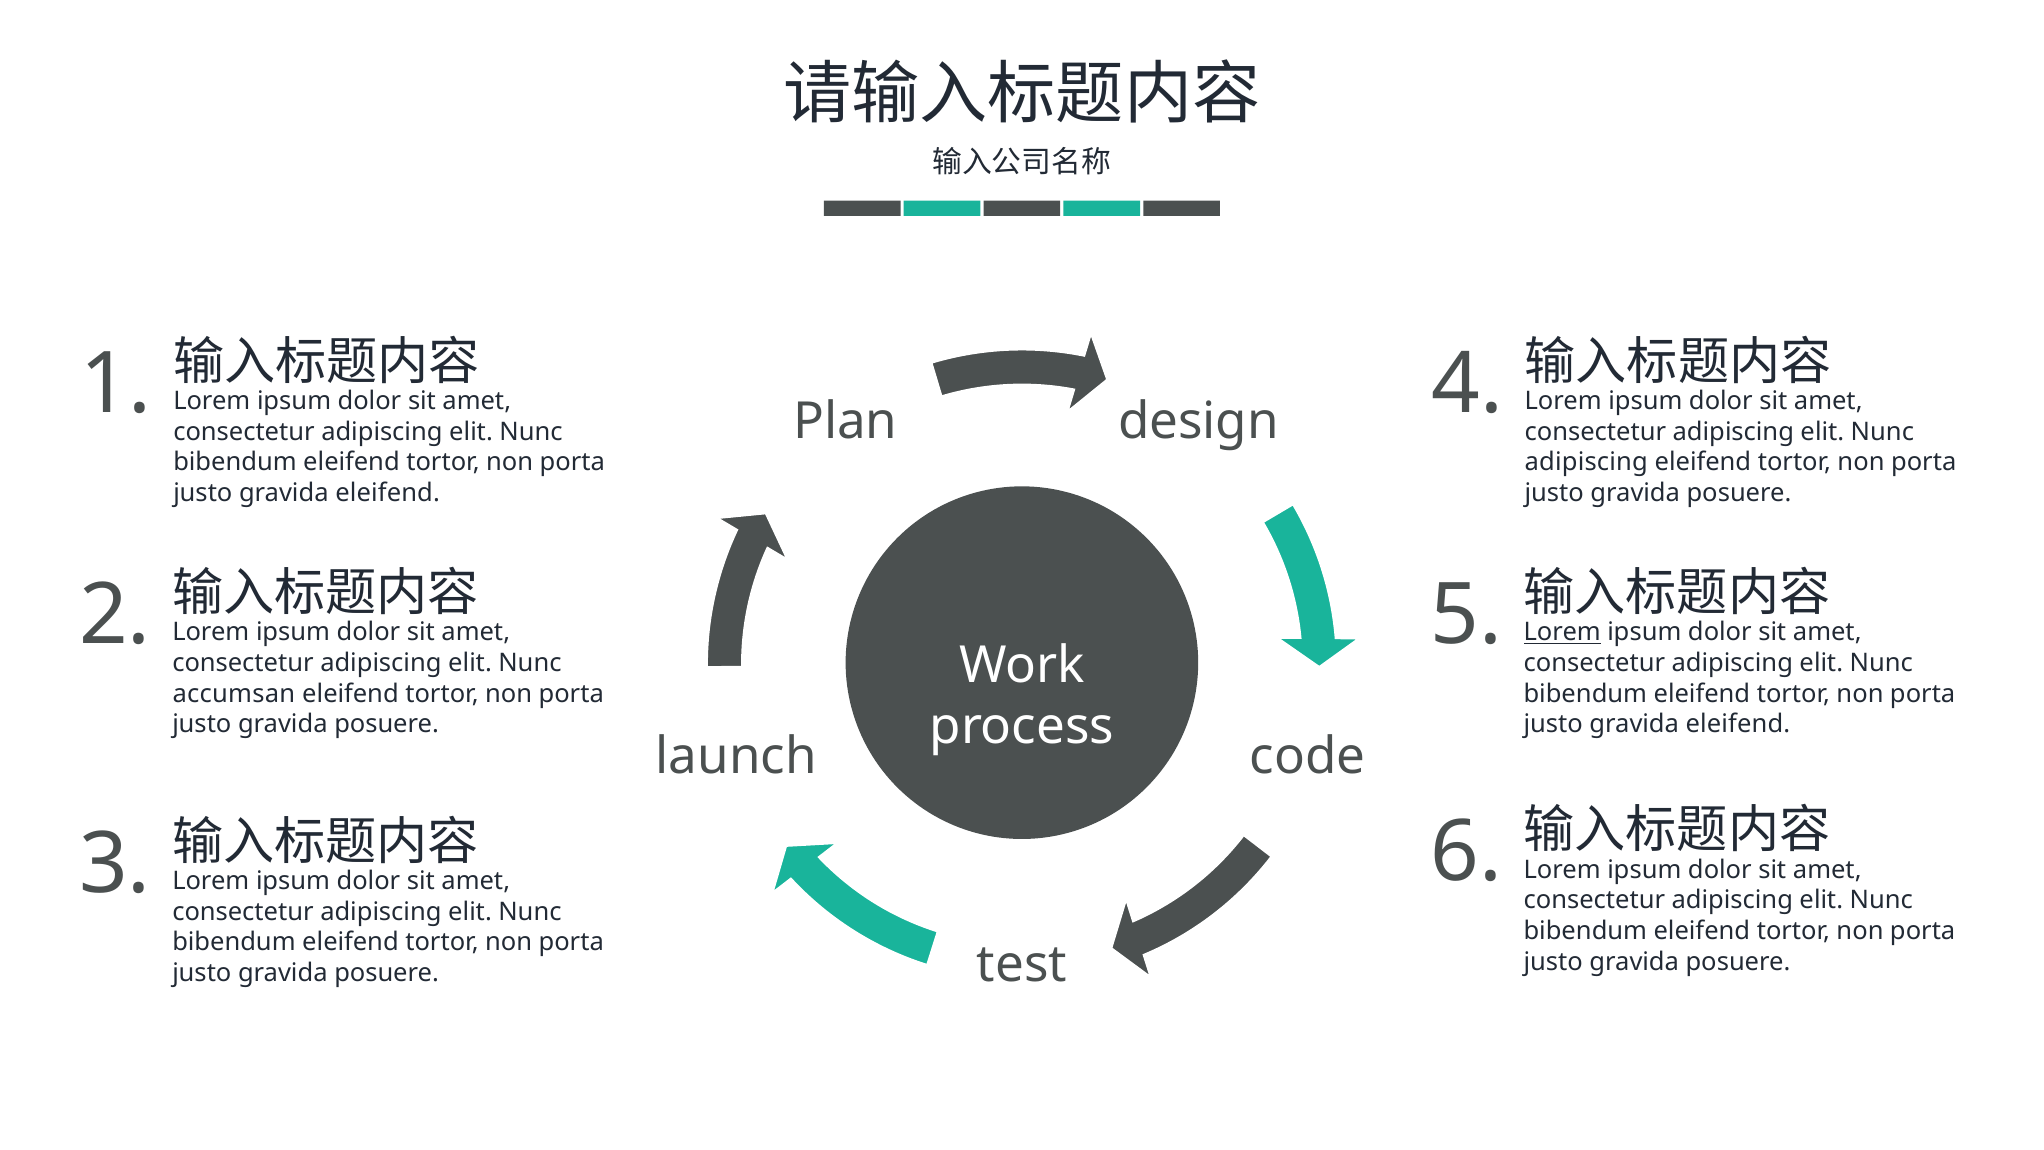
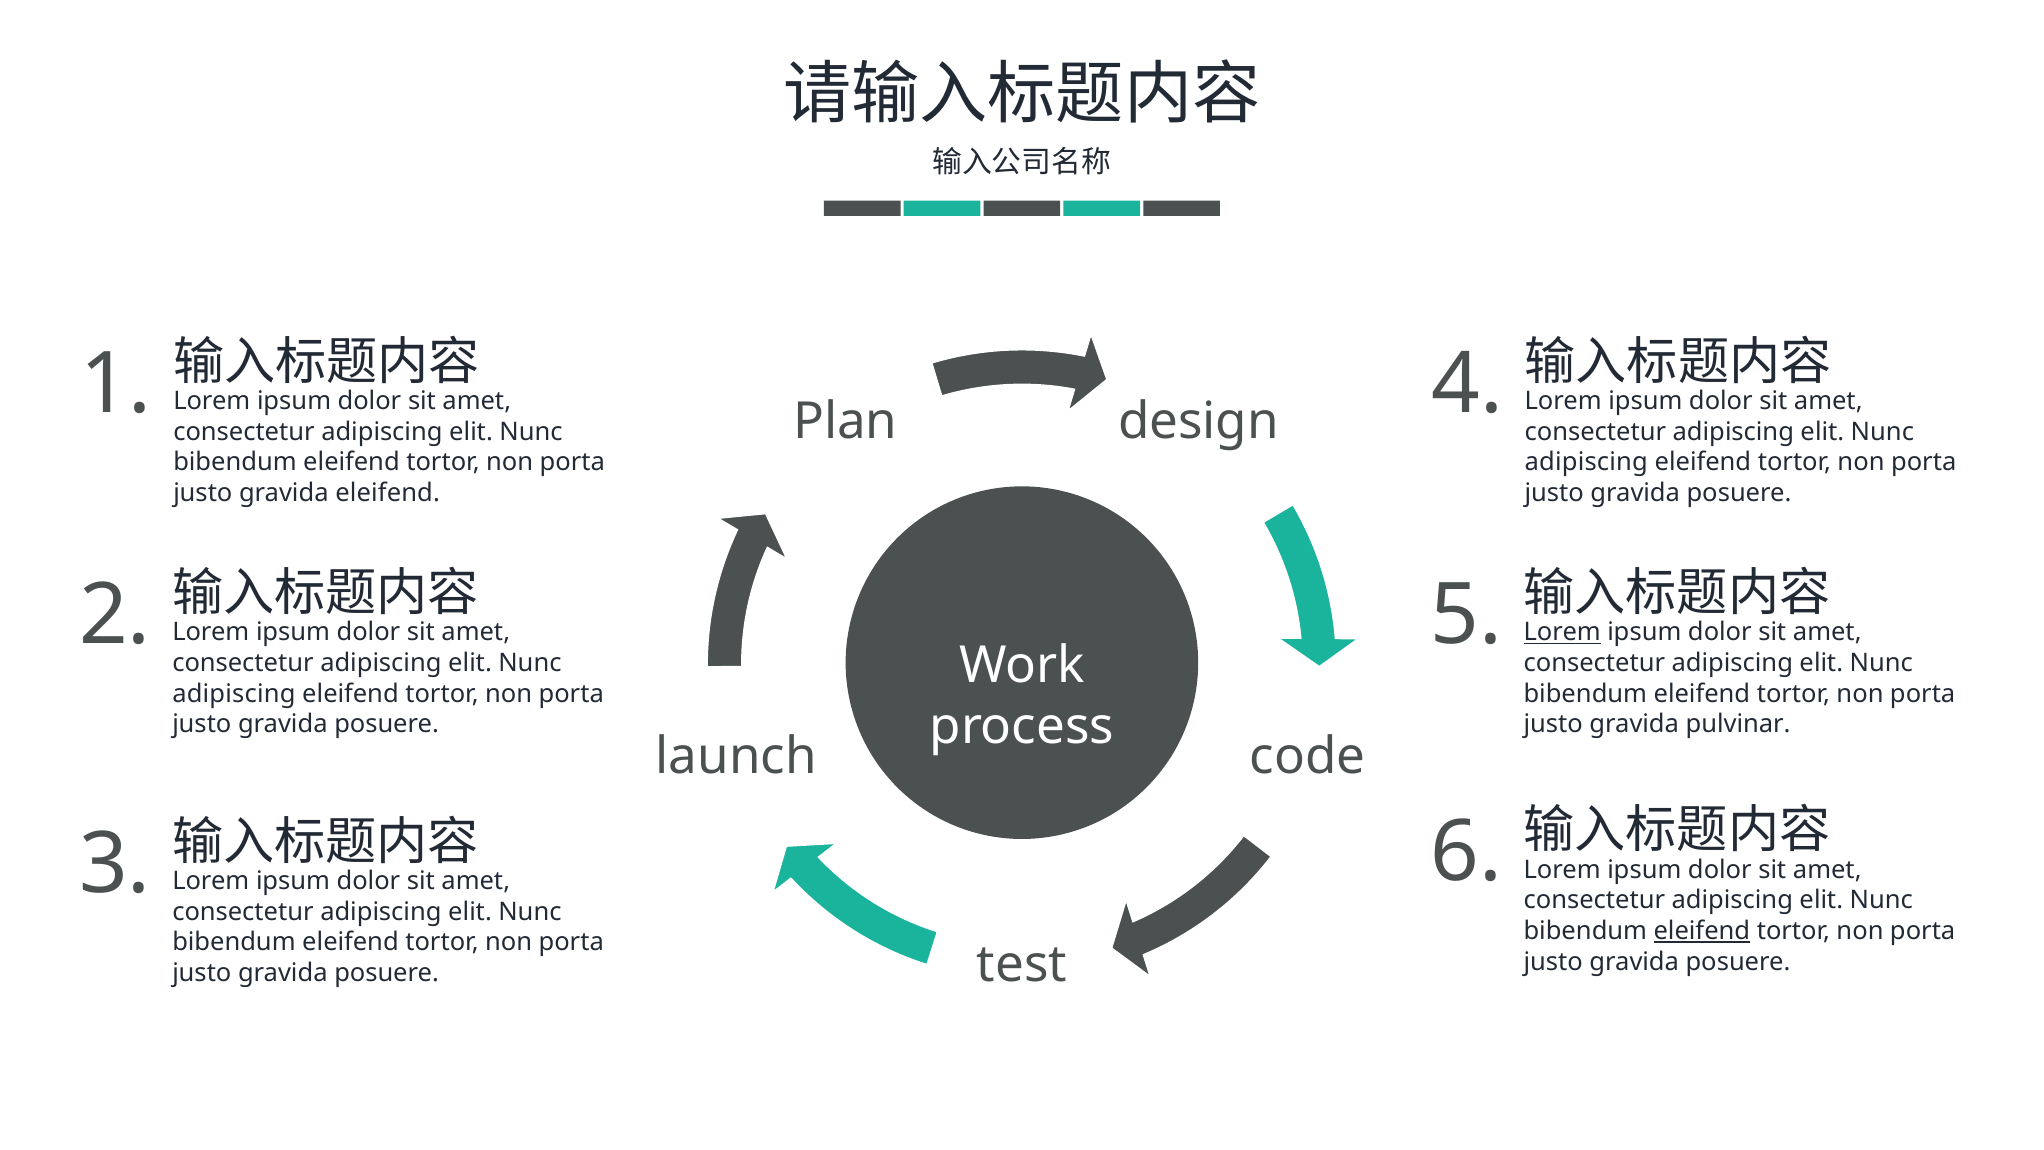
accumsan at (234, 694): accumsan -> adipiscing
eleifend at (1738, 724): eleifend -> pulvinar
eleifend at (1702, 931) underline: none -> present
